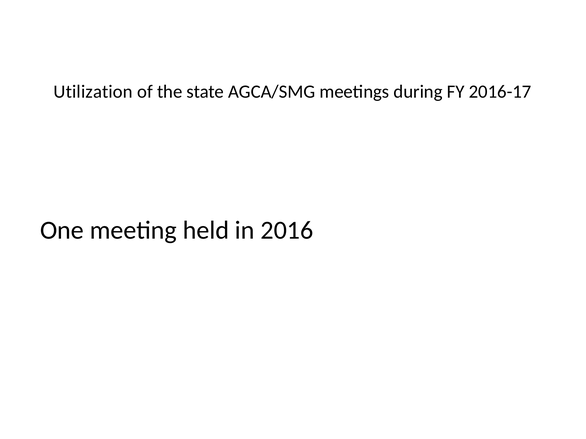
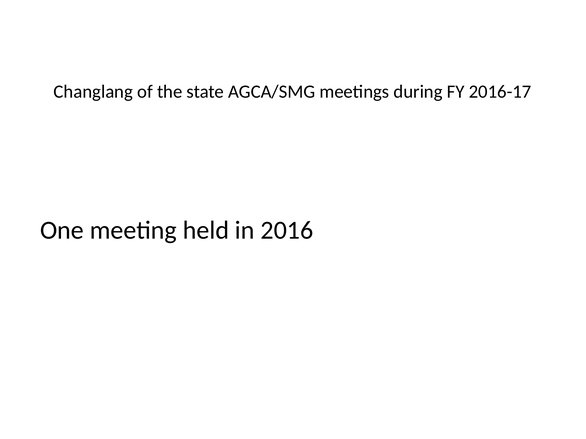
Utilization: Utilization -> Changlang
